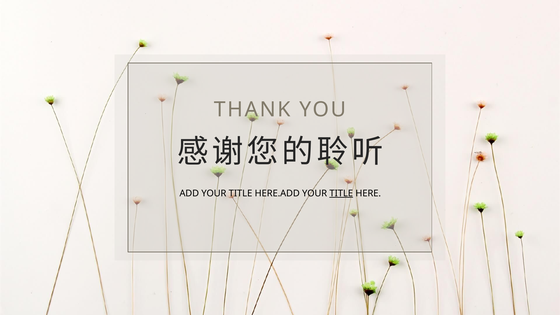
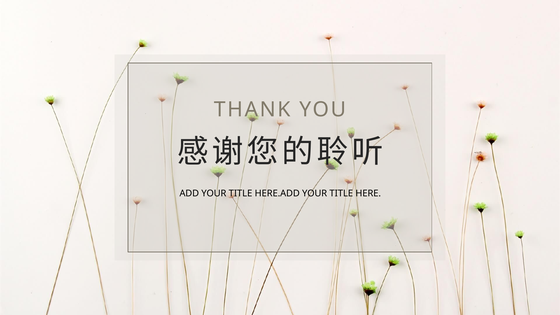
TITLE at (341, 193) underline: present -> none
